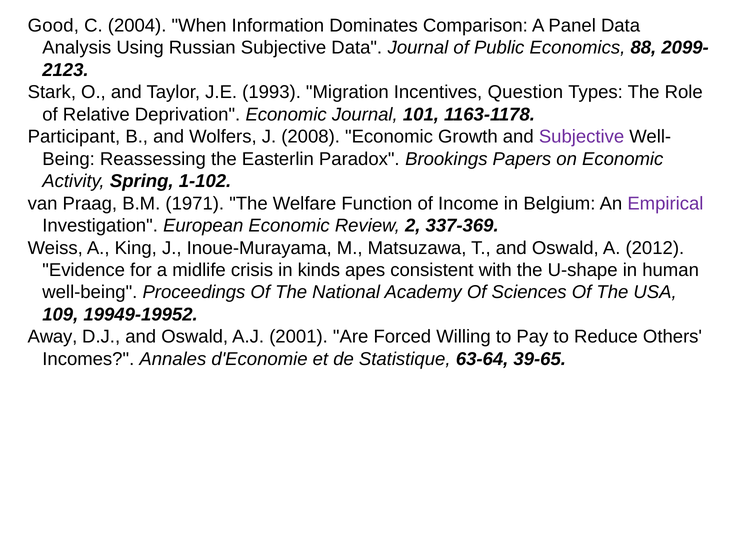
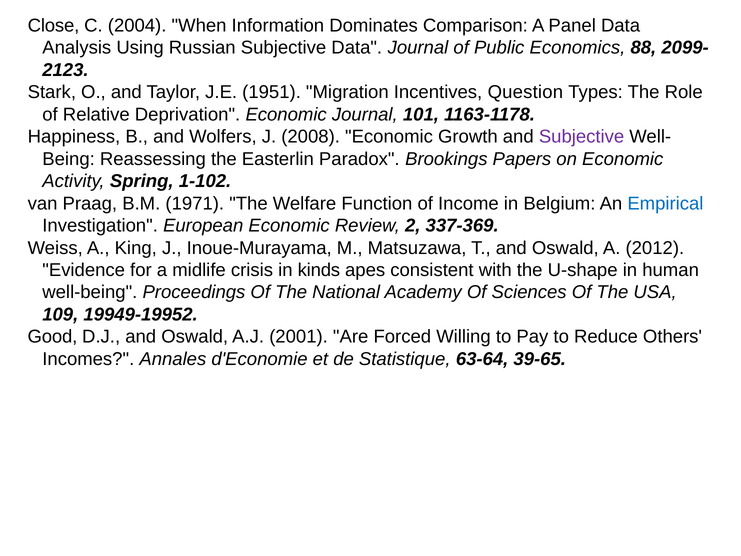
Good: Good -> Close
1993: 1993 -> 1951
Participant: Participant -> Happiness
Empirical colour: purple -> blue
Away: Away -> Good
